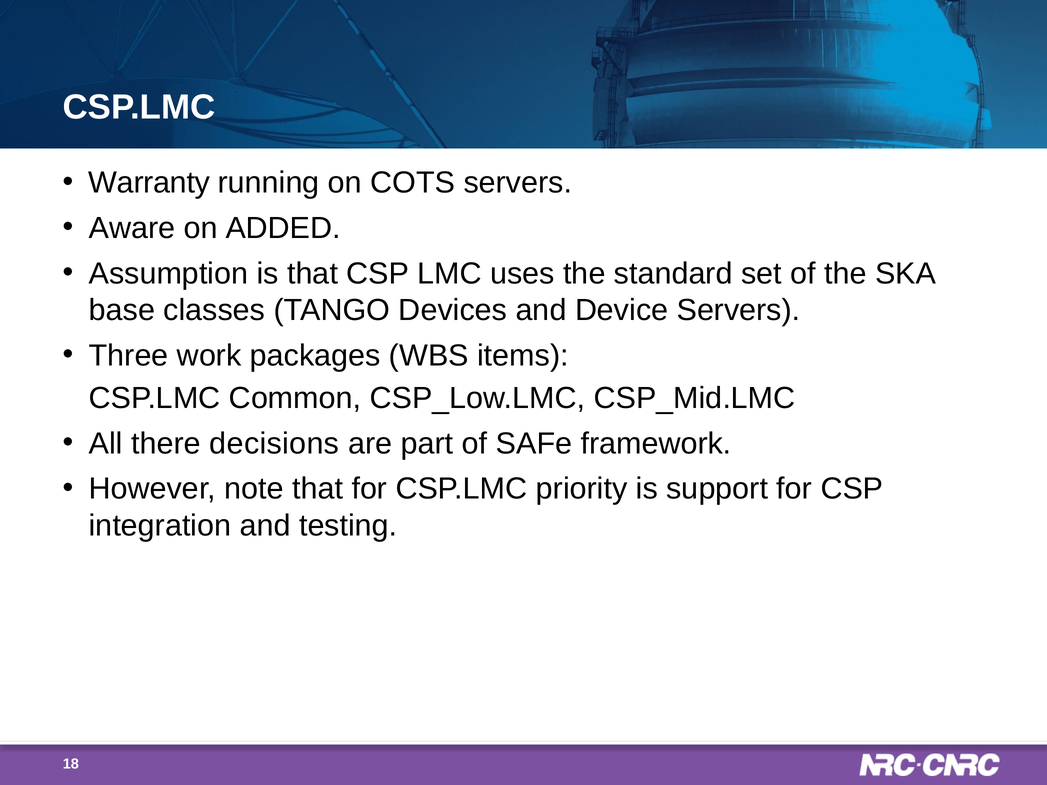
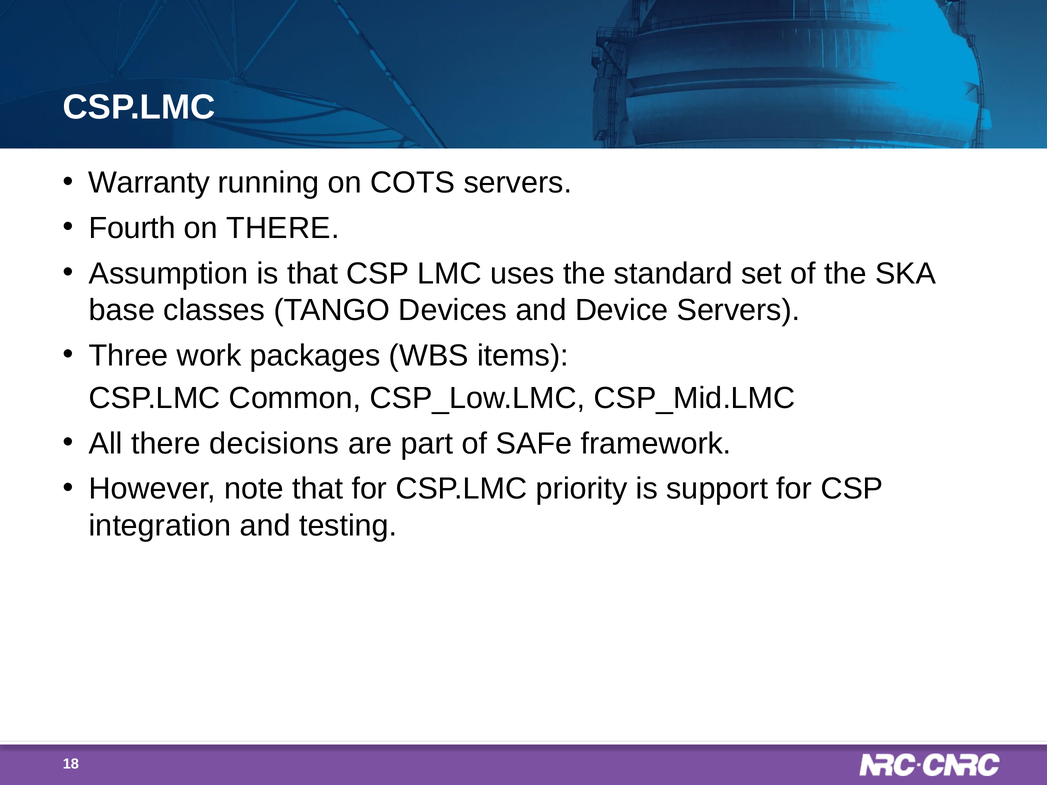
Aware: Aware -> Fourth
on ADDED: ADDED -> THERE
